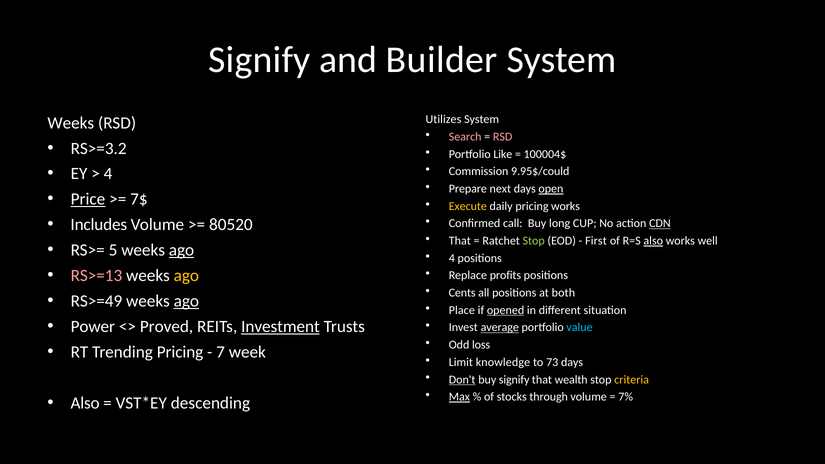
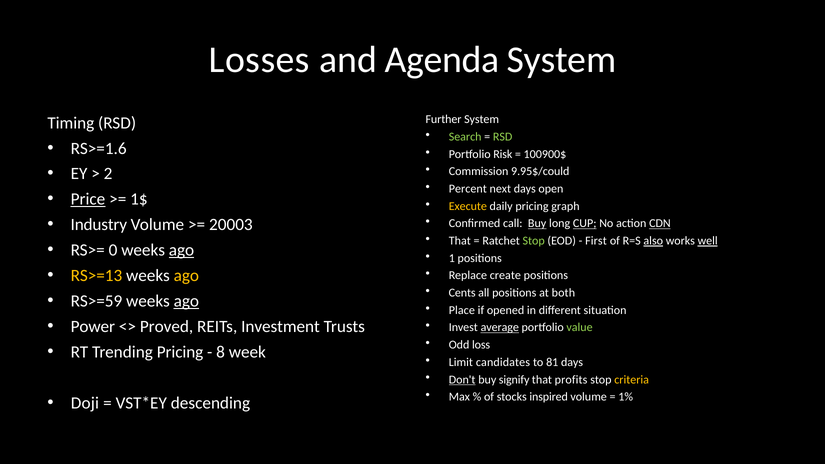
Signify at (259, 60): Signify -> Losses
Builder: Builder -> Agenda
Utilizes: Utilizes -> Further
Weeks at (71, 123): Weeks -> Timing
Search colour: pink -> light green
RSD at (503, 137) colour: pink -> light green
RS>=3.2: RS>=3.2 -> RS>=1.6
Like: Like -> Risk
100004$: 100004$ -> 100900$
4 at (108, 174): 4 -> 2
Prepare: Prepare -> Percent
open underline: present -> none
7$: 7$ -> 1$
pricing works: works -> graph
Includes: Includes -> Industry
80520: 80520 -> 20003
Buy at (537, 224) underline: none -> present
CUP underline: none -> present
well underline: none -> present
5: 5 -> 0
4 at (452, 258): 4 -> 1
RS>=13 colour: pink -> yellow
profits: profits -> create
RS>=49: RS>=49 -> RS>=59
opened underline: present -> none
Investment underline: present -> none
value colour: light blue -> light green
7: 7 -> 8
knowledge: knowledge -> candidates
73: 73 -> 81
wealth: wealth -> profits
Max underline: present -> none
through: through -> inspired
7%: 7% -> 1%
Also at (85, 403): Also -> Doji
